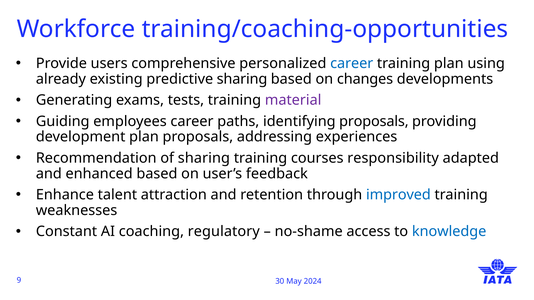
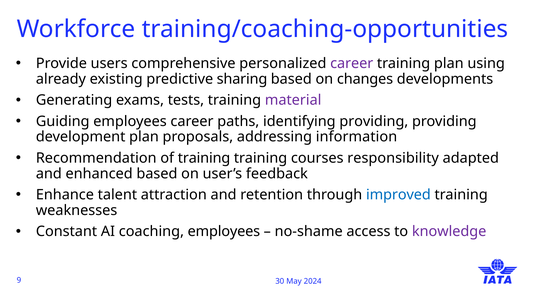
career at (352, 63) colour: blue -> purple
identifying proposals: proposals -> providing
experiences: experiences -> information
of sharing: sharing -> training
coaching regulatory: regulatory -> employees
knowledge colour: blue -> purple
